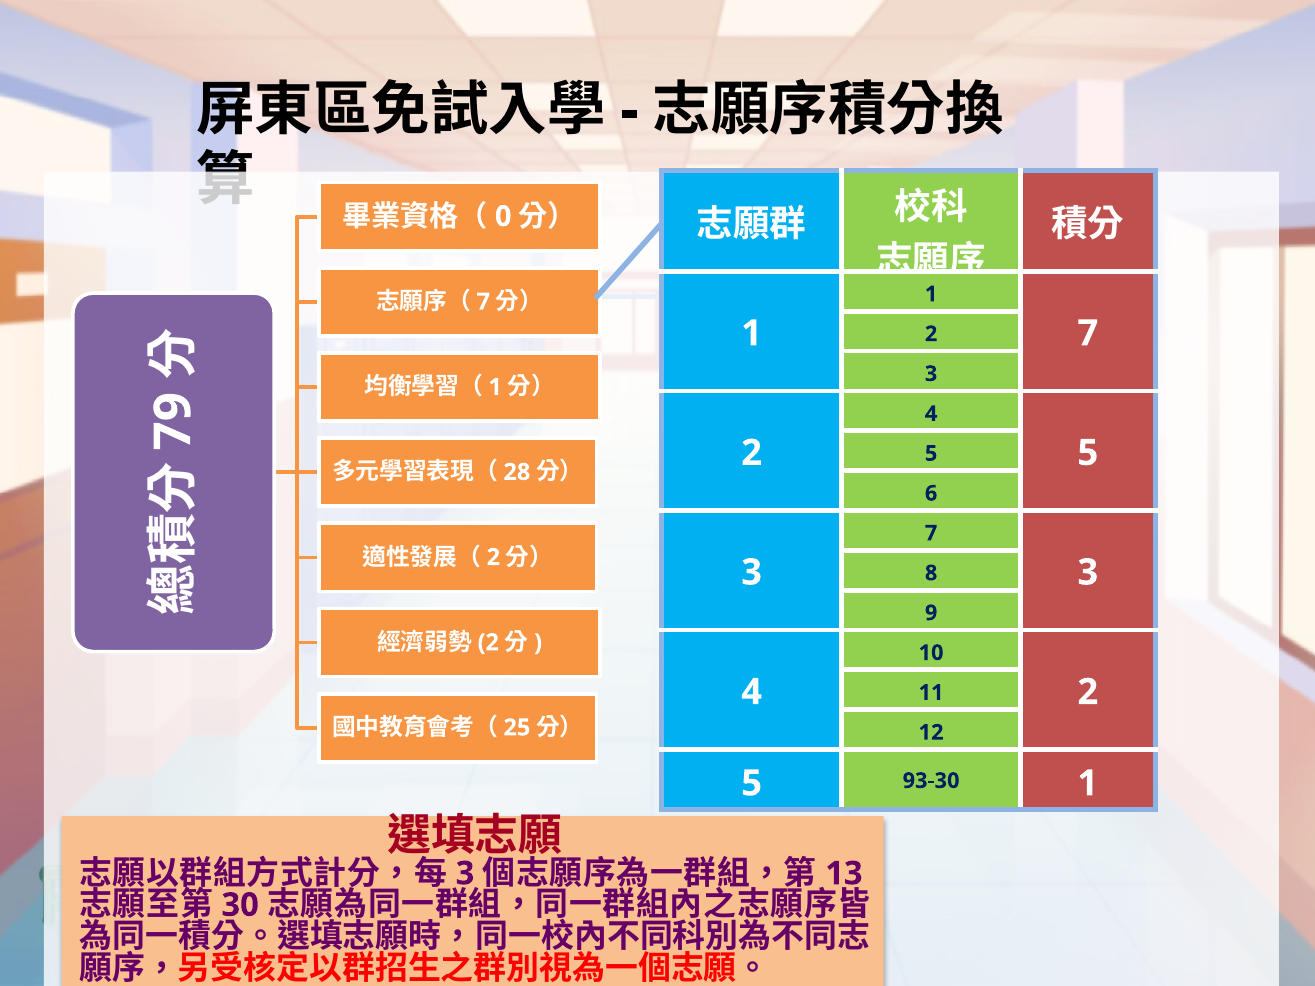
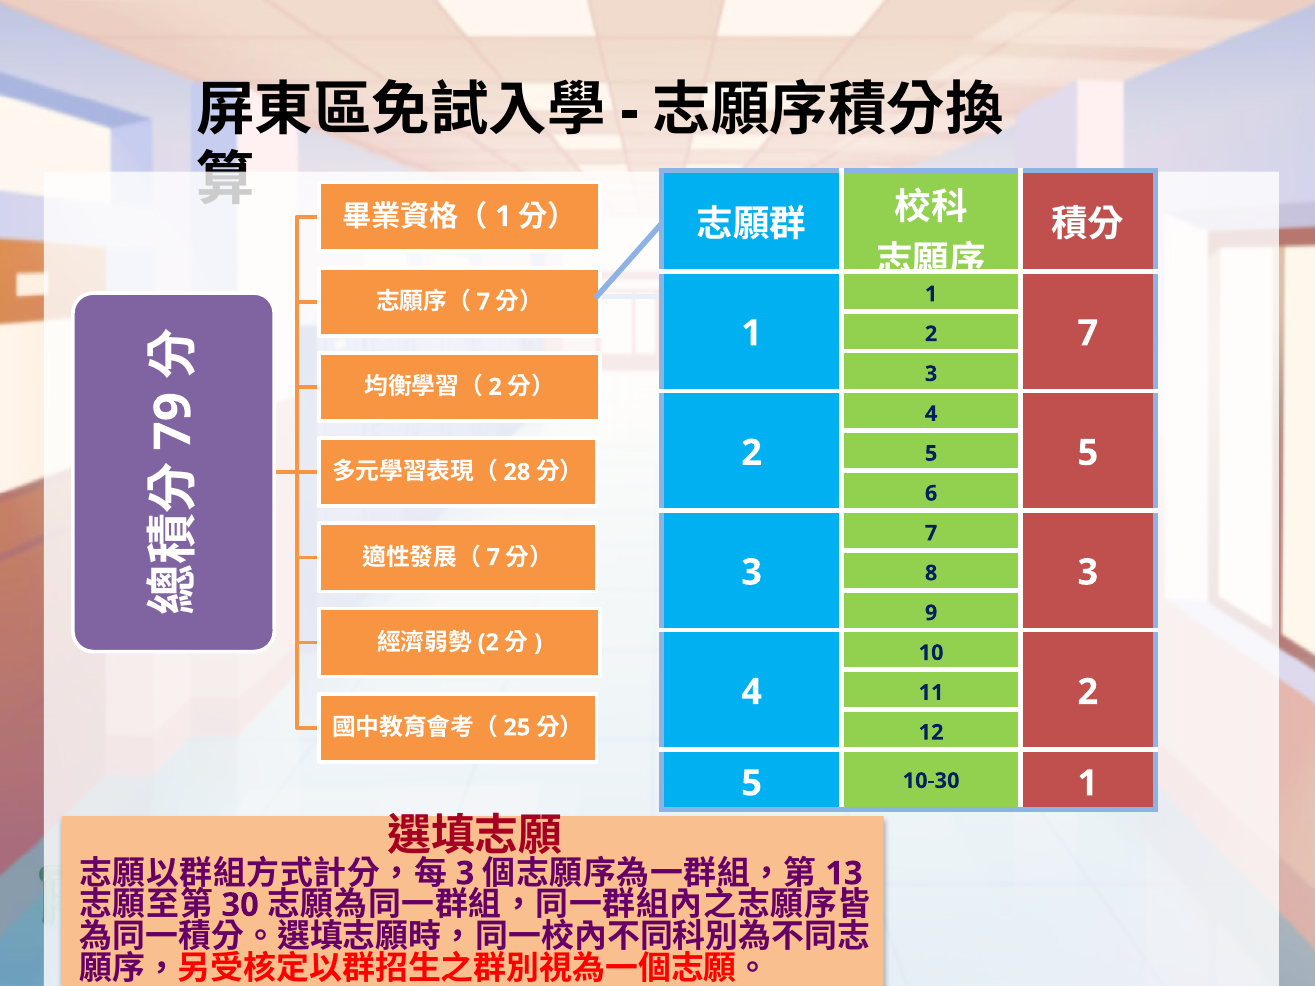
0 at (503, 217): 0 -> 1
1 at (495, 387): 1 -> 2
2 at (493, 557): 2 -> 7
93-30: 93-30 -> 10-30
